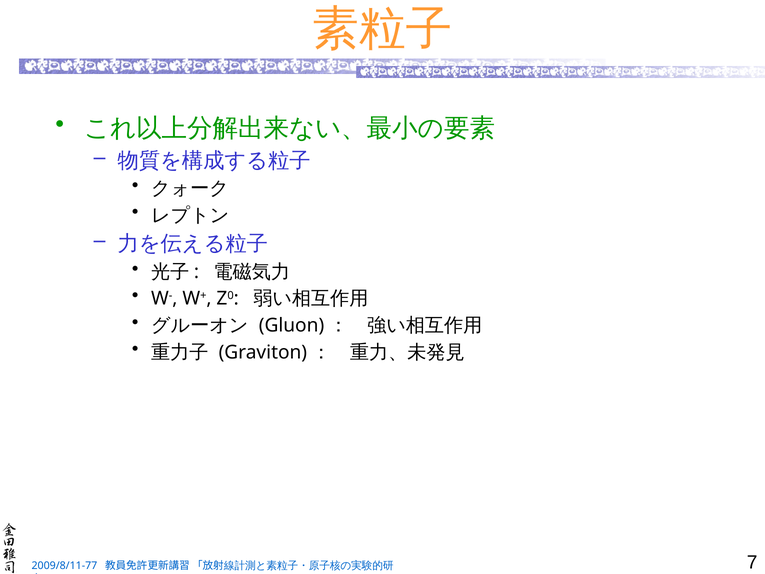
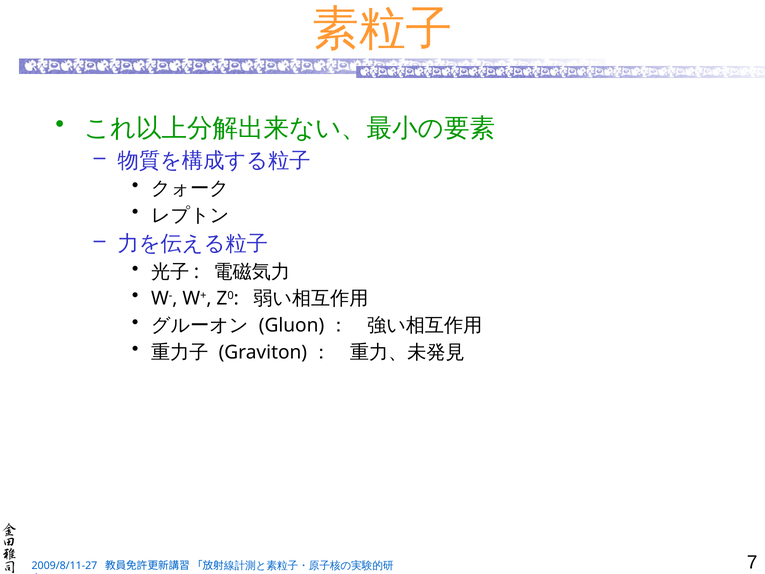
2009/8/11-77: 2009/8/11-77 -> 2009/8/11-27
